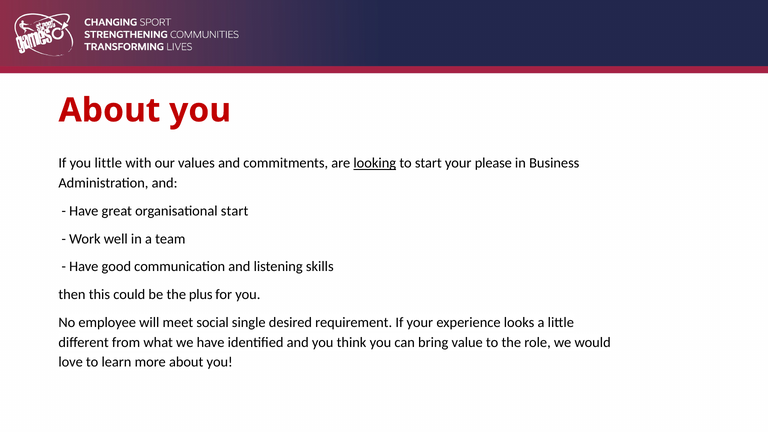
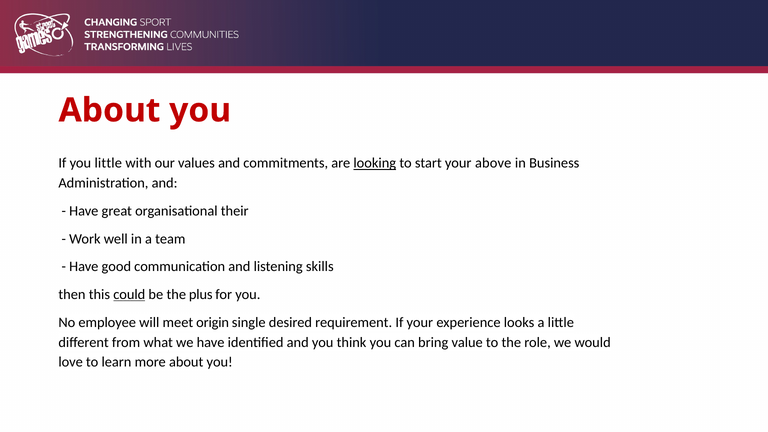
please: please -> above
organisational start: start -> their
could underline: none -> present
social: social -> origin
